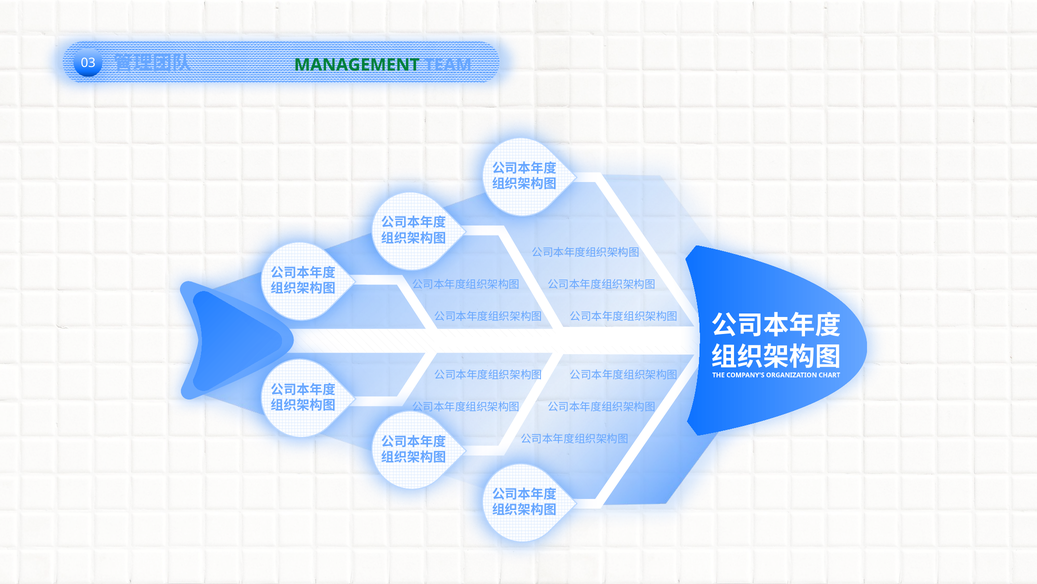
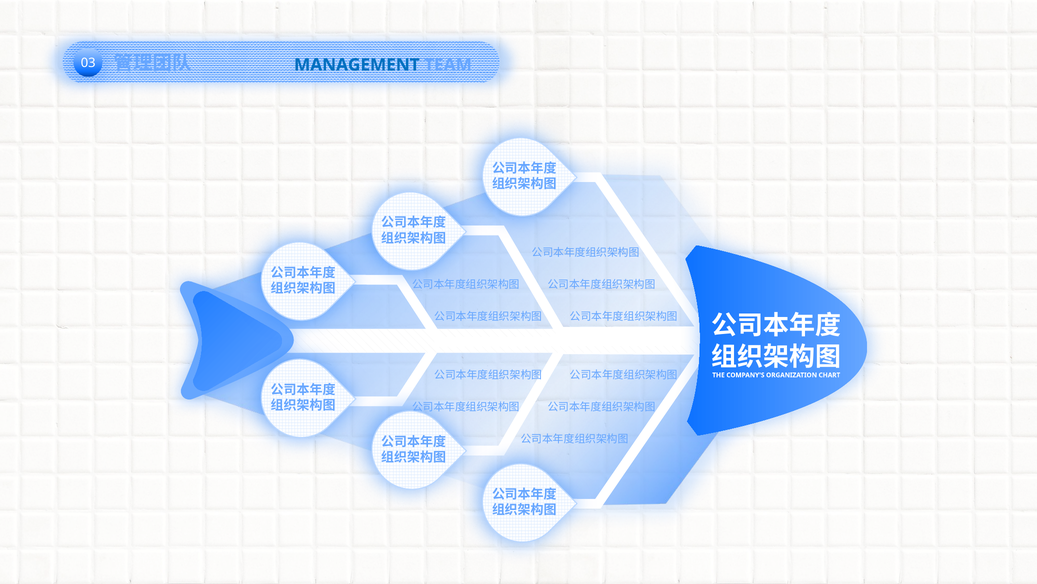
MANAGEMENT colour: green -> blue
